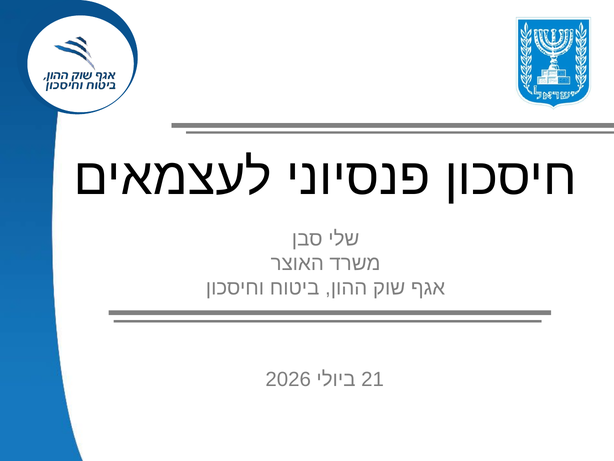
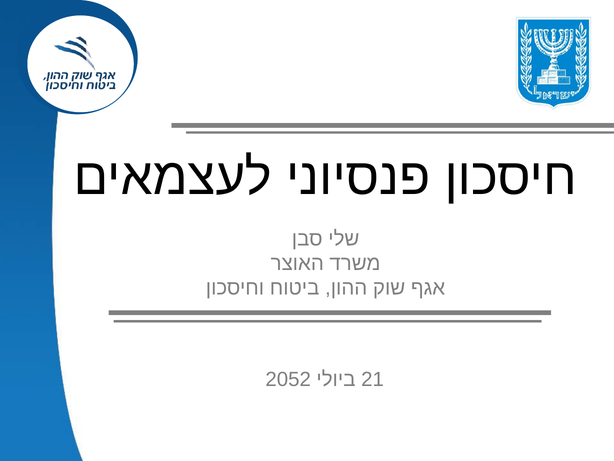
2026: 2026 -> 2052
